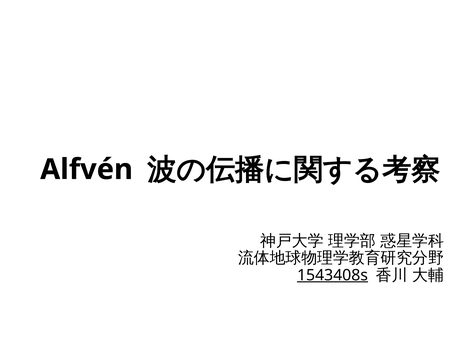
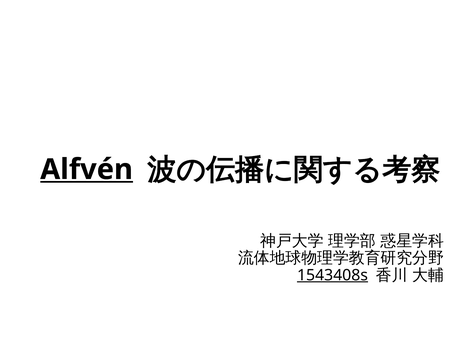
Alfvén underline: none -> present
